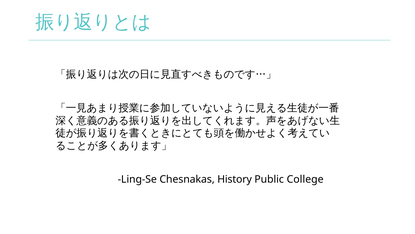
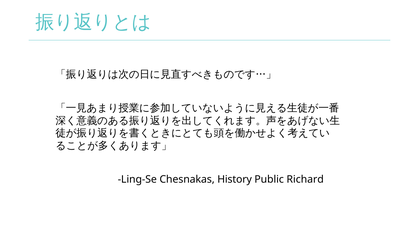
College: College -> Richard
